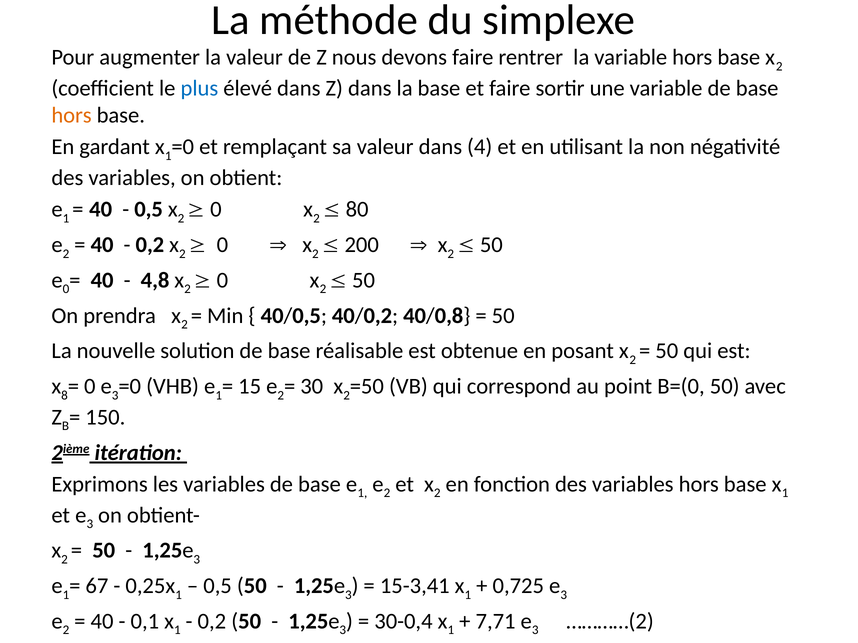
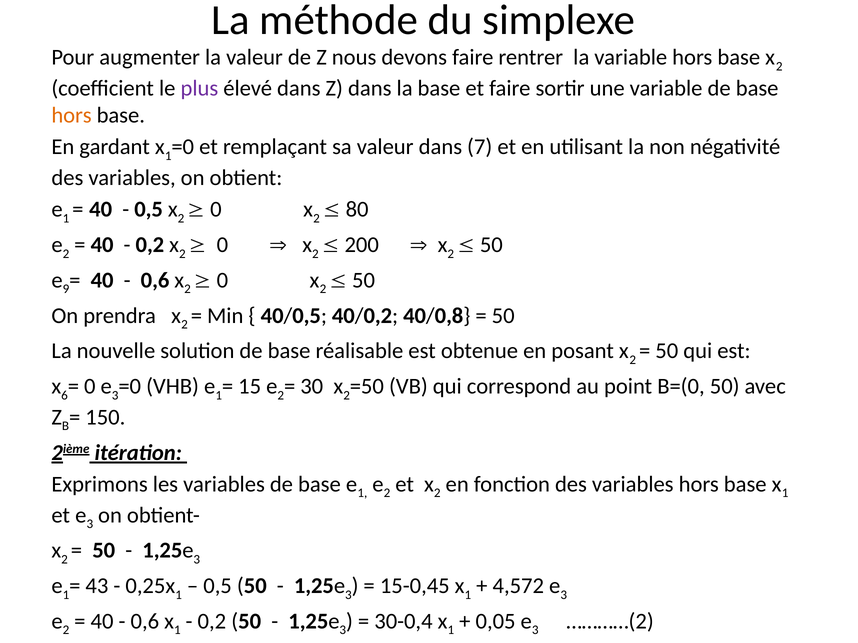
plus colour: blue -> purple
4: 4 -> 7
0 at (66, 289): 0 -> 9
4,8 at (155, 281): 4,8 -> 0,6
8: 8 -> 6
67: 67 -> 43
15-3,41: 15-3,41 -> 15-0,45
0,725: 0,725 -> 4,572
0,1 at (145, 622): 0,1 -> 0,6
7,71: 7,71 -> 0,05
